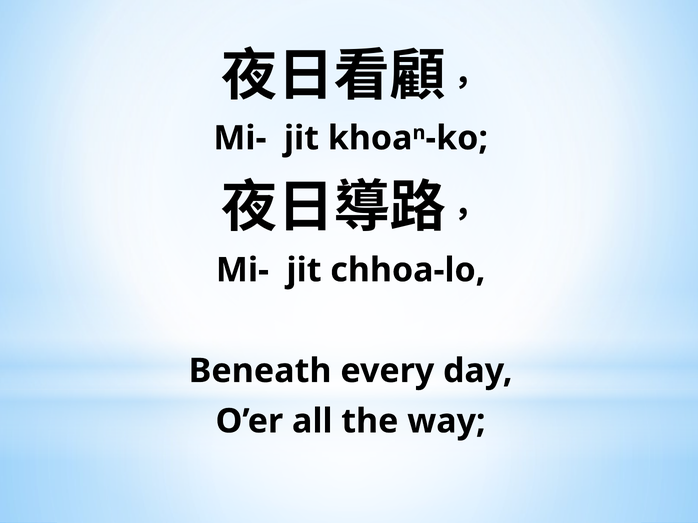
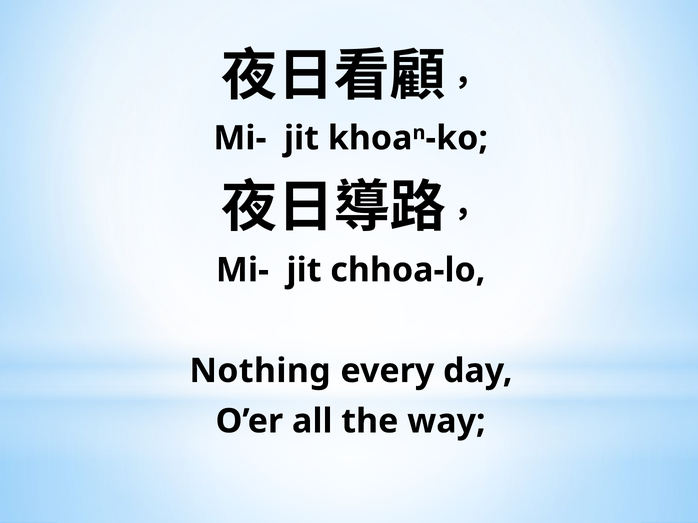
Beneath: Beneath -> Nothing
